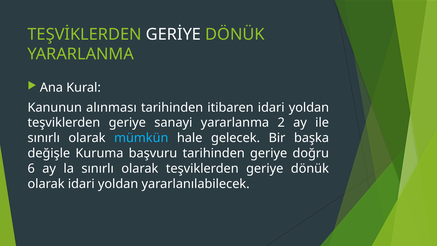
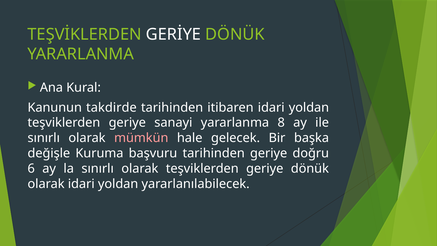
alınması: alınması -> takdirde
2: 2 -> 8
mümkün colour: light blue -> pink
